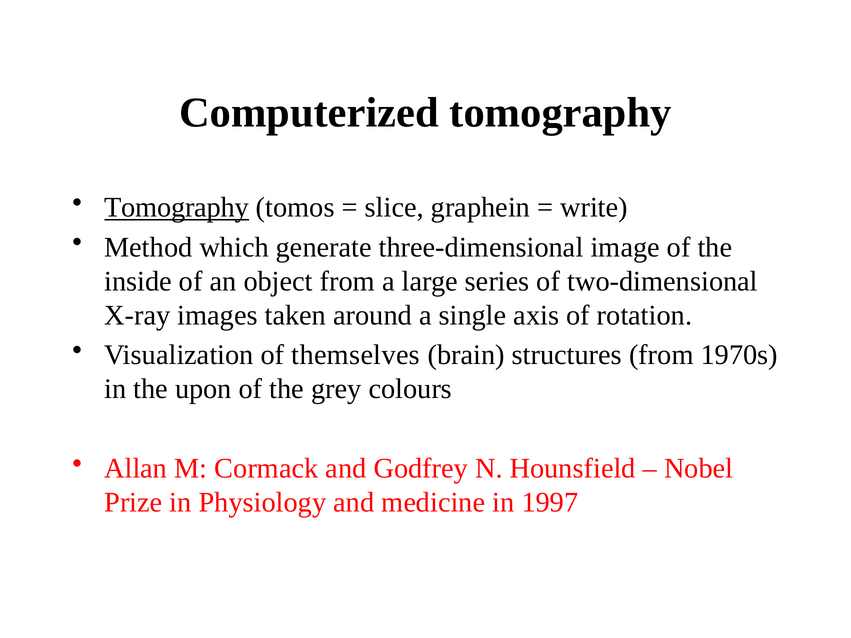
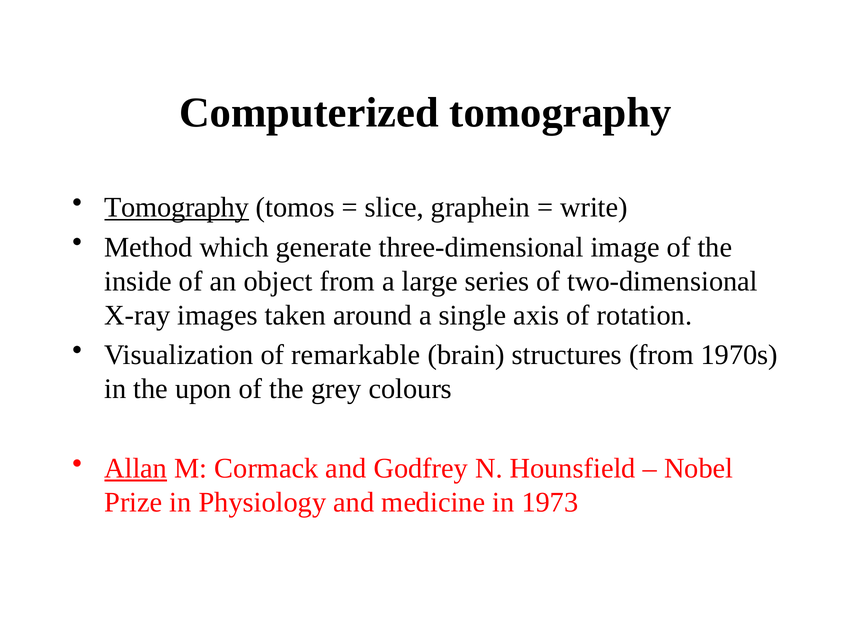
themselves: themselves -> remarkable
Allan underline: none -> present
1997: 1997 -> 1973
